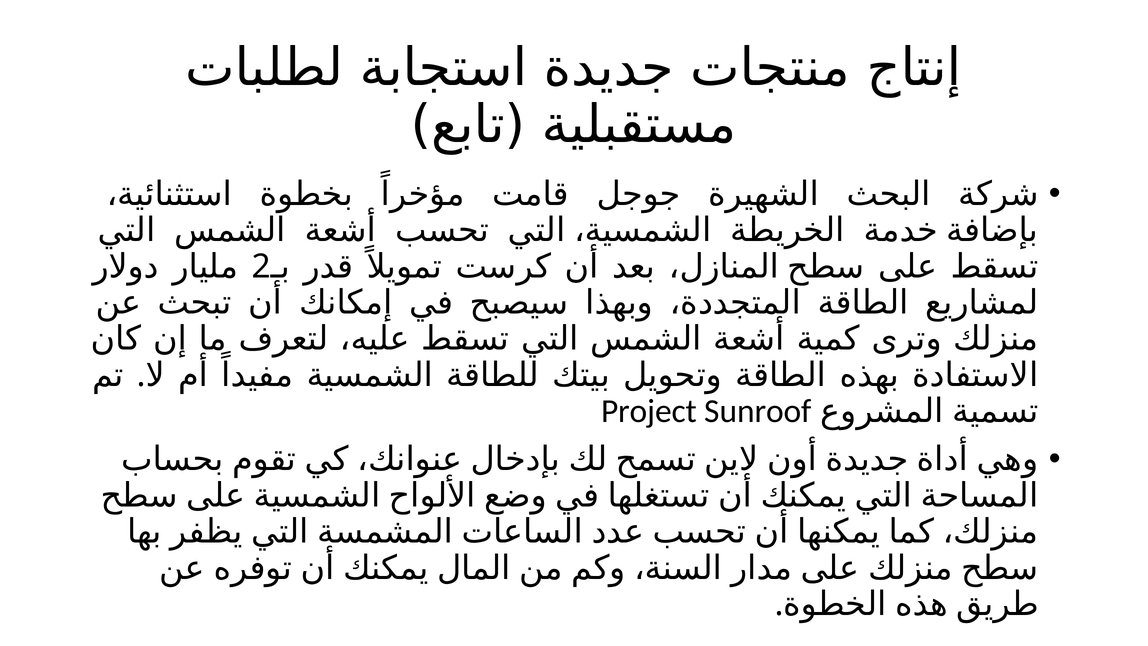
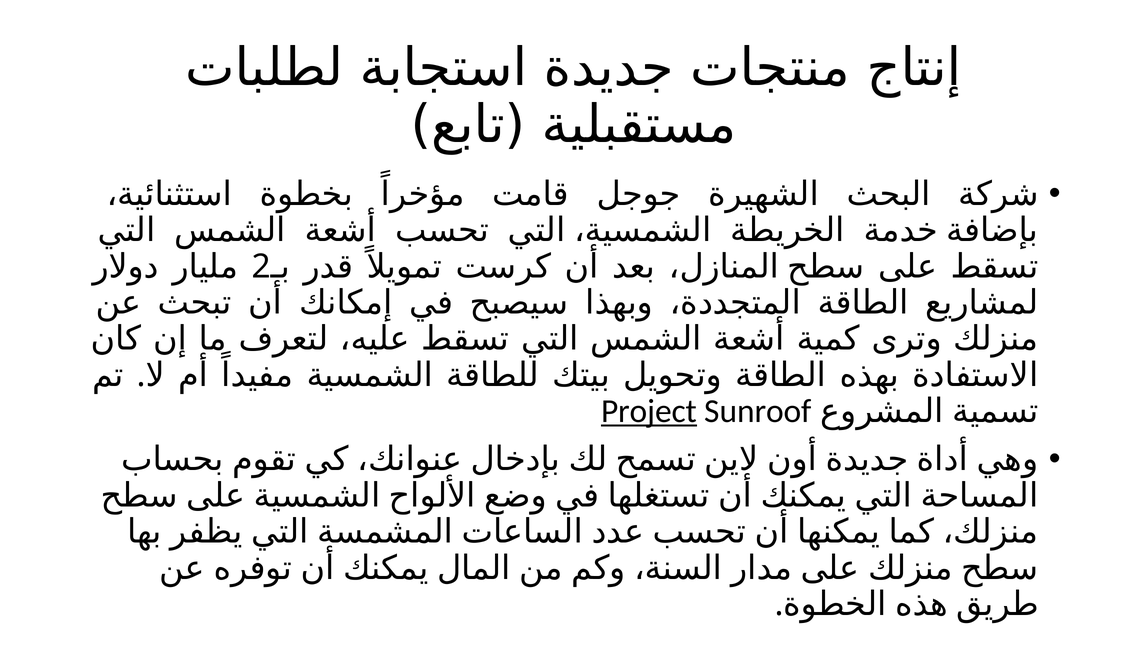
Project underline: none -> present
